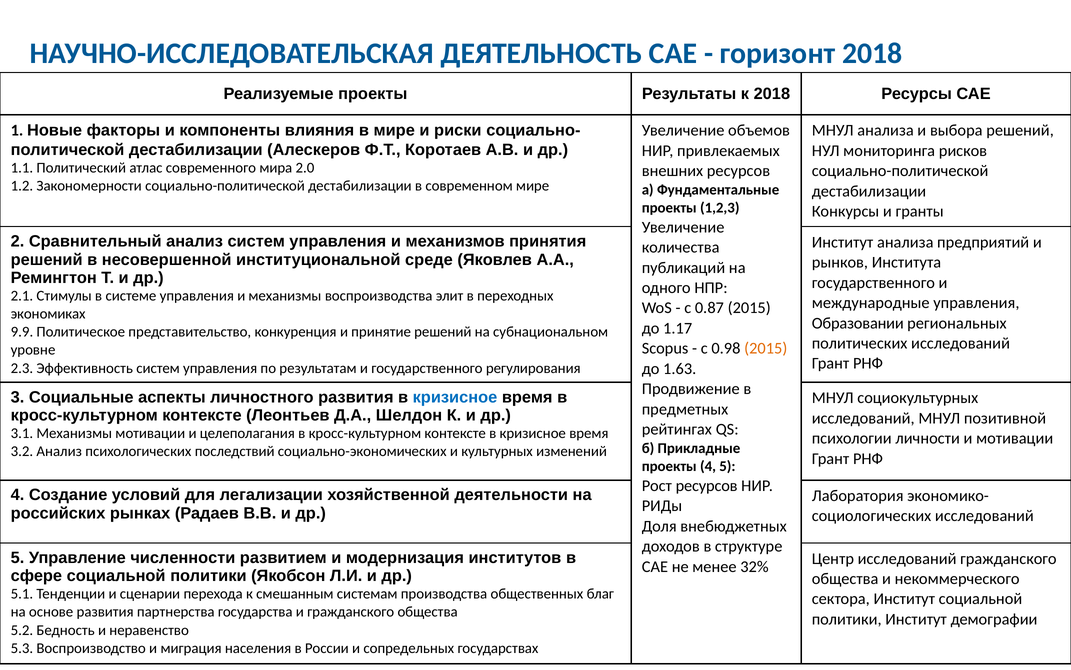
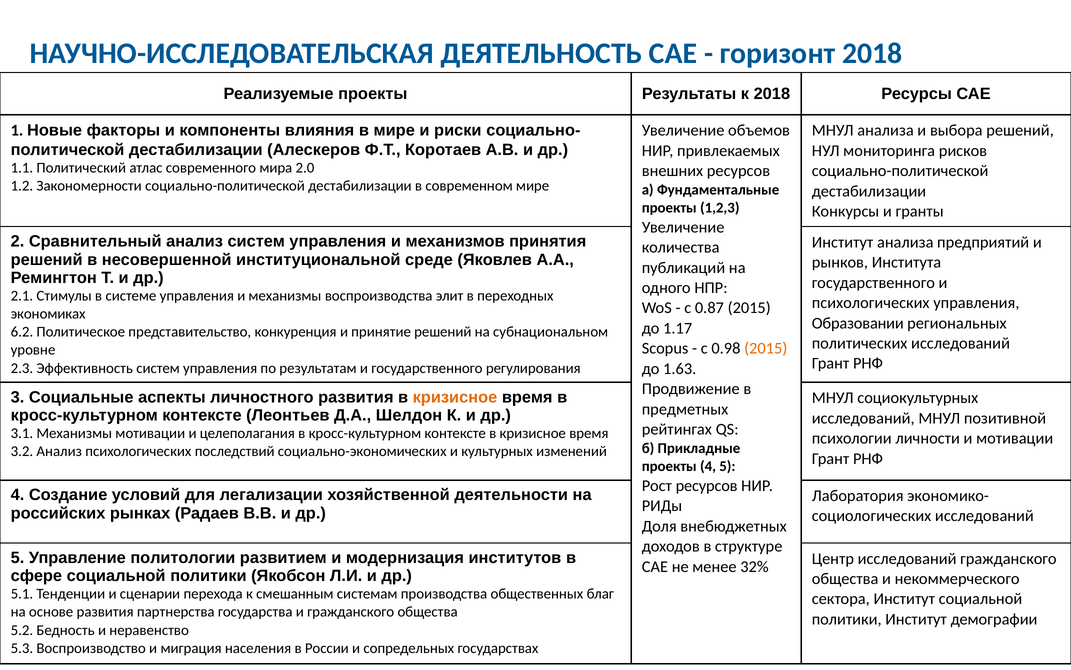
международные at (871, 303): международные -> психологических
9.9: 9.9 -> 6.2
кризисное at (455, 397) colour: blue -> orange
численности: численности -> политологии
